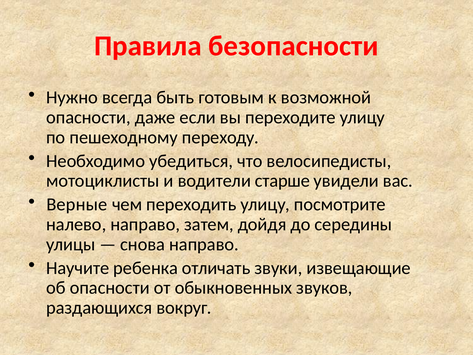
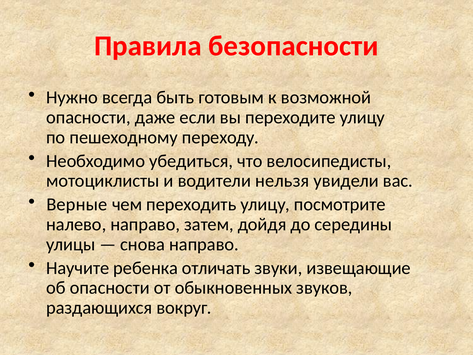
старше: старше -> нельзя
